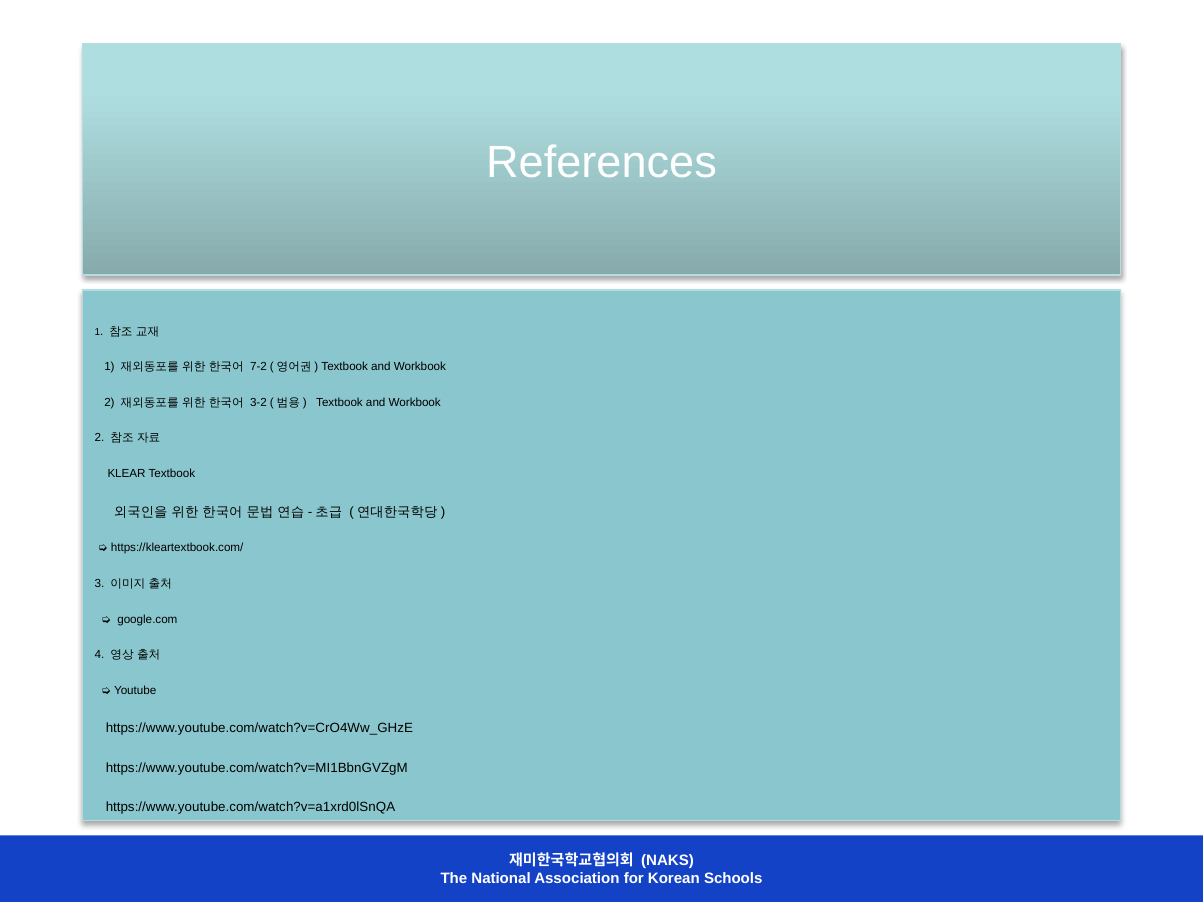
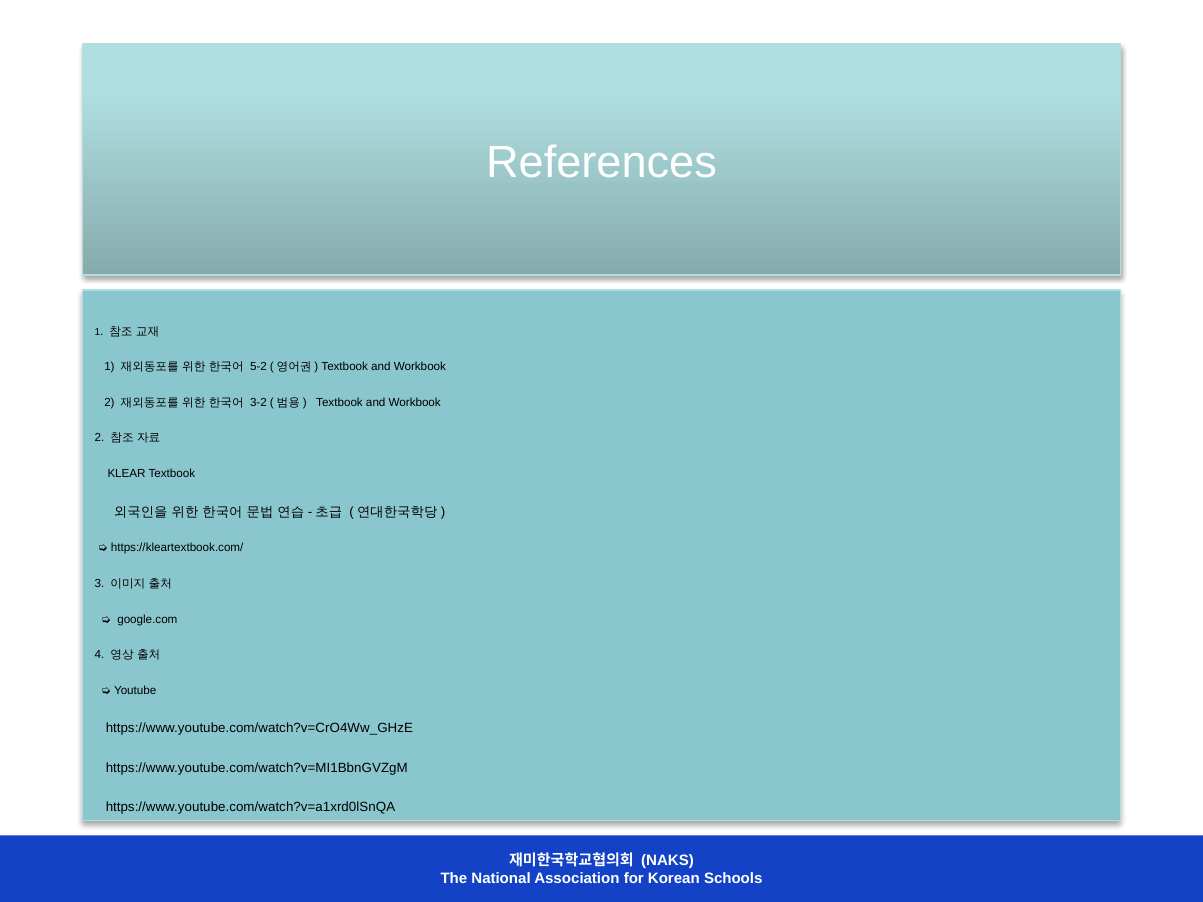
7-2: 7-2 -> 5-2
